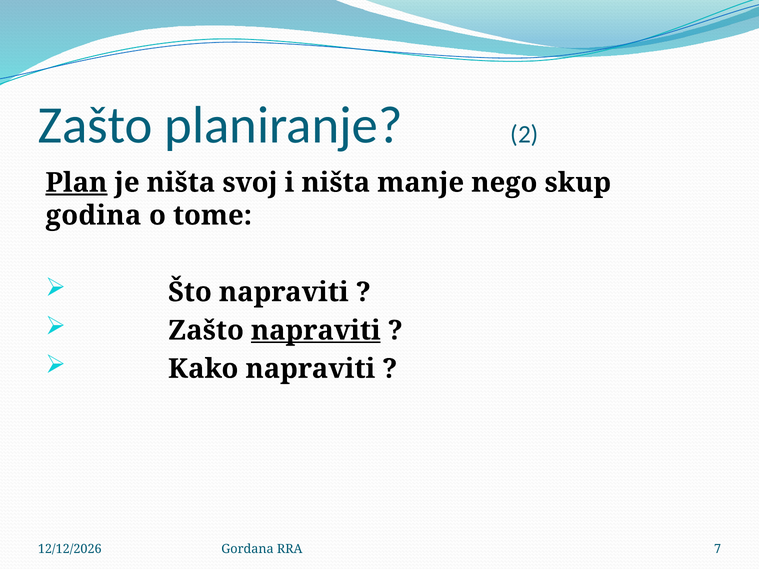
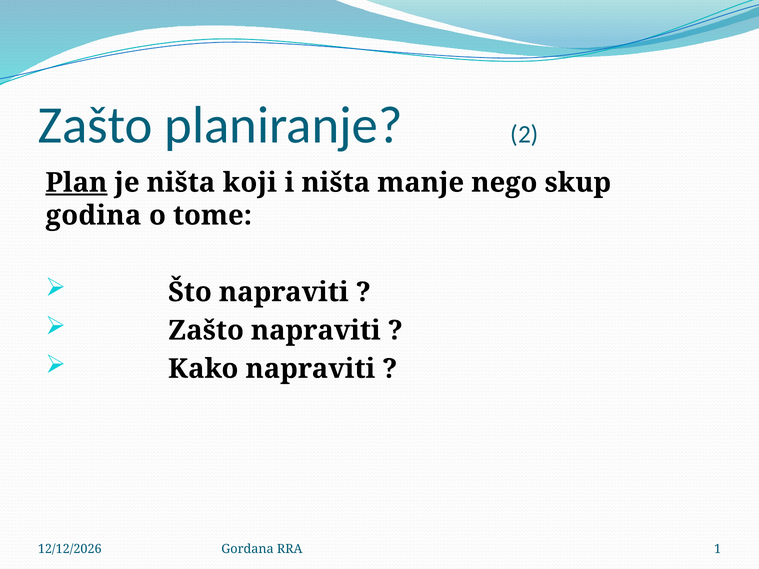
svoj: svoj -> koji
napraviti at (316, 331) underline: present -> none
7: 7 -> 1
